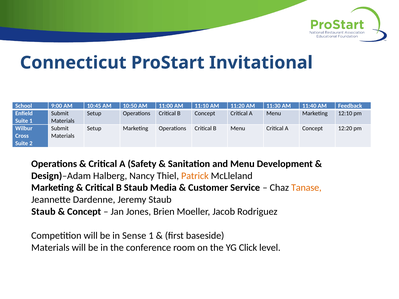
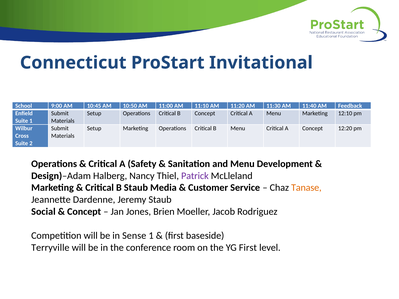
Patrick colour: orange -> purple
Staub at (43, 212): Staub -> Social
Materials at (50, 248): Materials -> Terryville
YG Click: Click -> First
